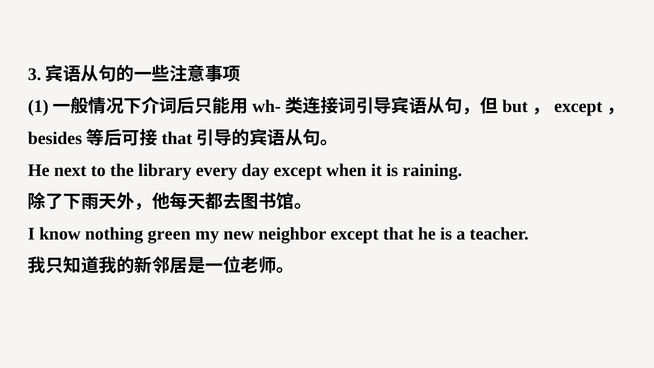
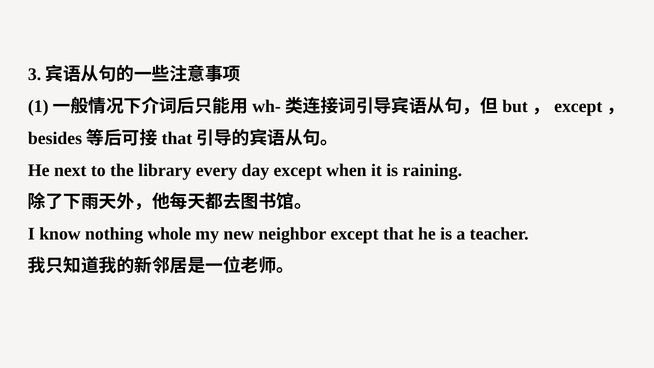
green: green -> whole
